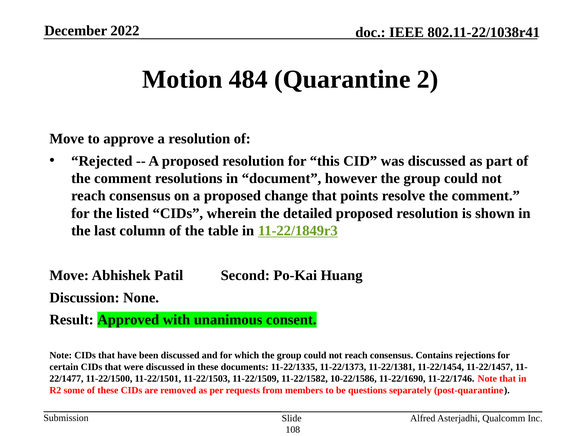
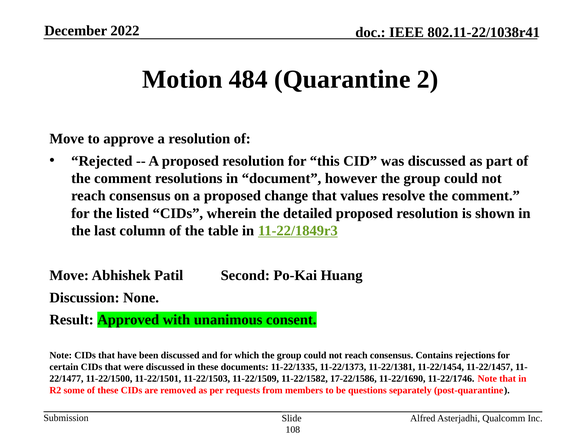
points: points -> values
10-22/1586: 10-22/1586 -> 17-22/1586
